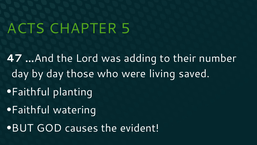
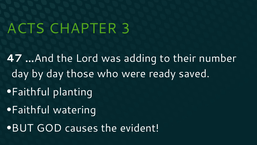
5: 5 -> 3
living: living -> ready
